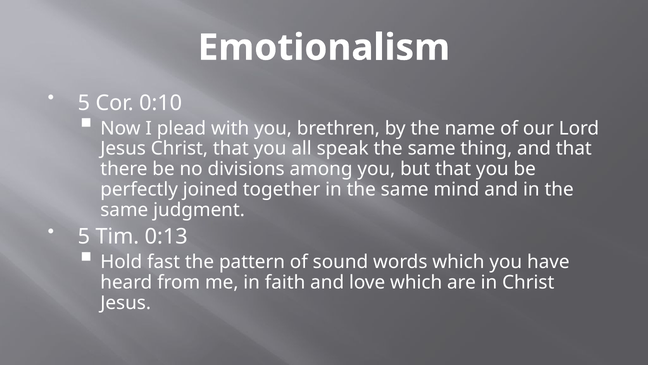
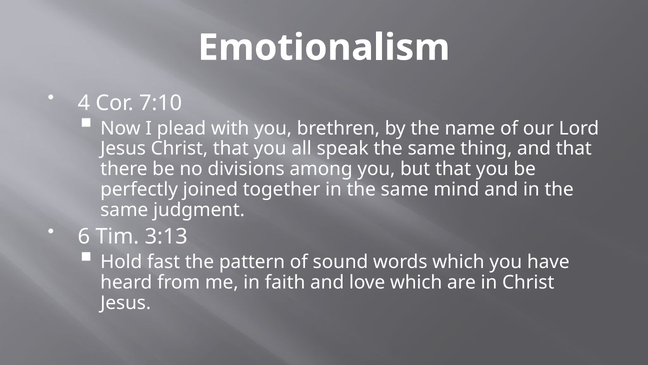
5 at (84, 103): 5 -> 4
0:10: 0:10 -> 7:10
5 at (84, 237): 5 -> 6
0:13: 0:13 -> 3:13
